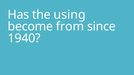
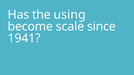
from: from -> scale
1940: 1940 -> 1941
